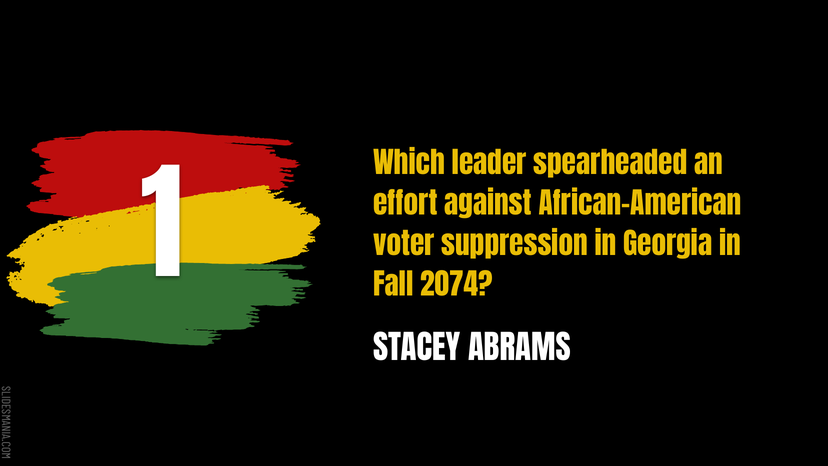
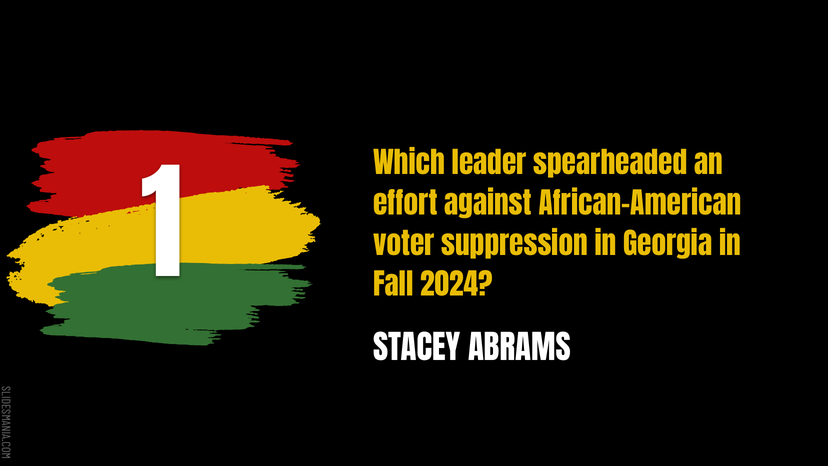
2074: 2074 -> 2024
